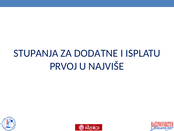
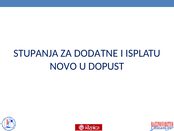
PRVOJ: PRVOJ -> NOVO
NAJVIŠE: NAJVIŠE -> DOPUST
